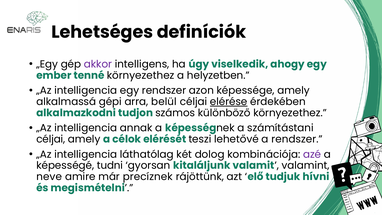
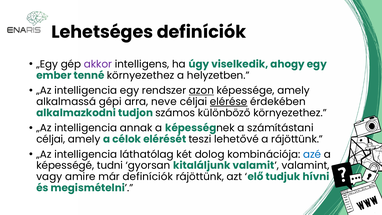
azon underline: none -> present
belül: belül -> neve
a rendszer: rendszer -> rájöttünk
azé colour: purple -> blue
neve: neve -> vagy
már precíznek: precíznek -> definíciók
